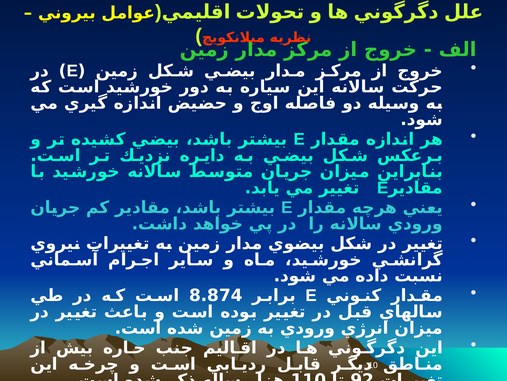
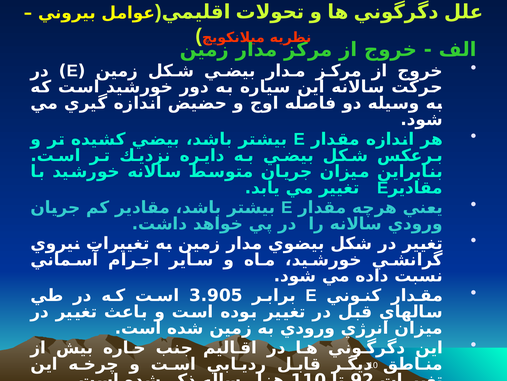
8.874: 8.874 -> 3.905
